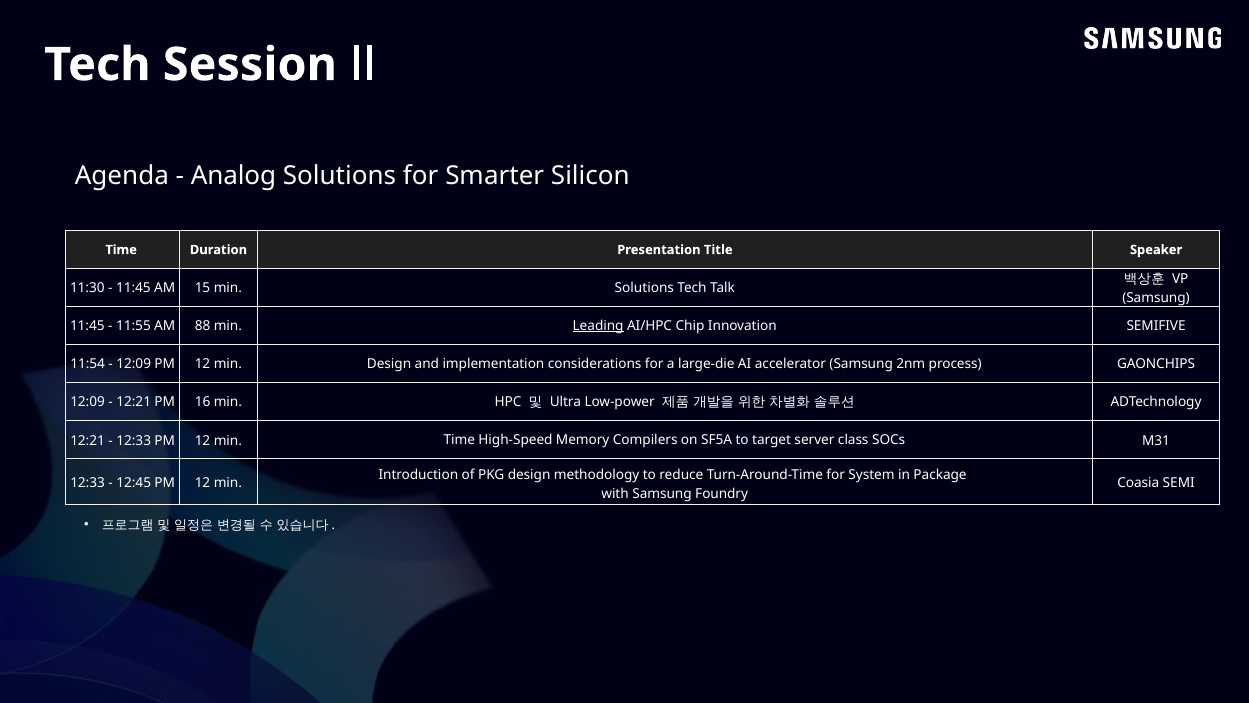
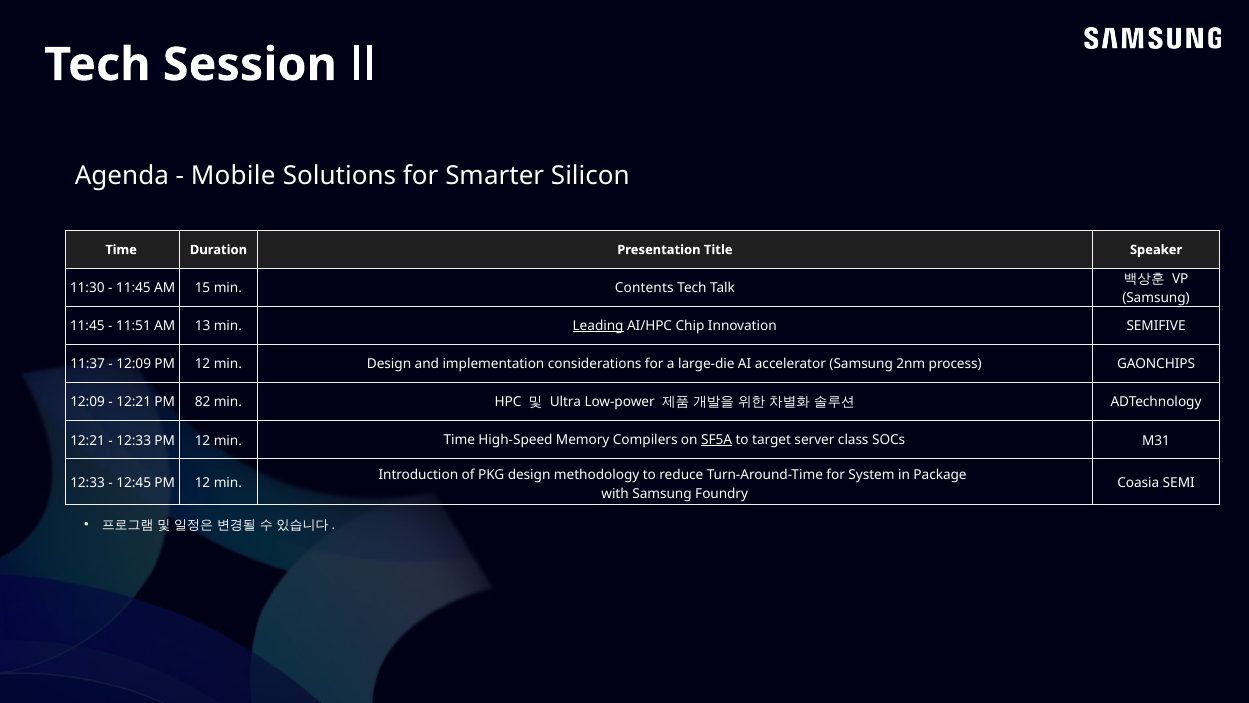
Analog: Analog -> Mobile
min Solutions: Solutions -> Contents
11:55: 11:55 -> 11:51
88: 88 -> 13
11:54: 11:54 -> 11:37
16: 16 -> 82
SF5A underline: none -> present
